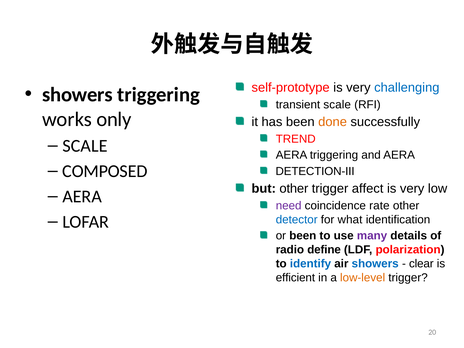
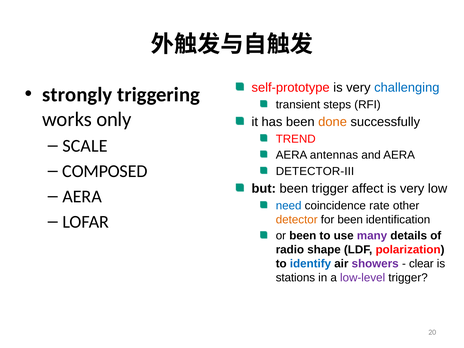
showers at (77, 95): showers -> strongly
transient scale: scale -> steps
AERA triggering: triggering -> antennas
DETECTION-III: DETECTION-III -> DETECTOR-III
but other: other -> been
need colour: purple -> blue
detector colour: blue -> orange
for what: what -> been
define: define -> shape
showers at (375, 264) colour: blue -> purple
efficient: efficient -> stations
low-level colour: orange -> purple
